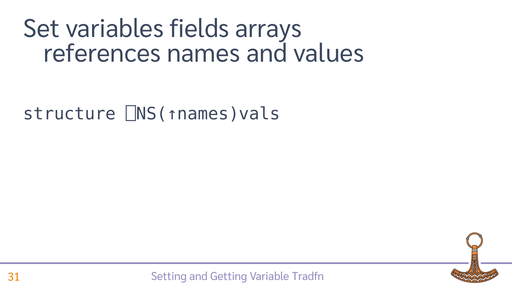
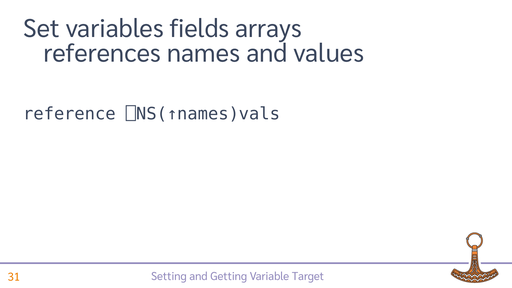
structure: structure -> reference
Tradfn: Tradfn -> Target
